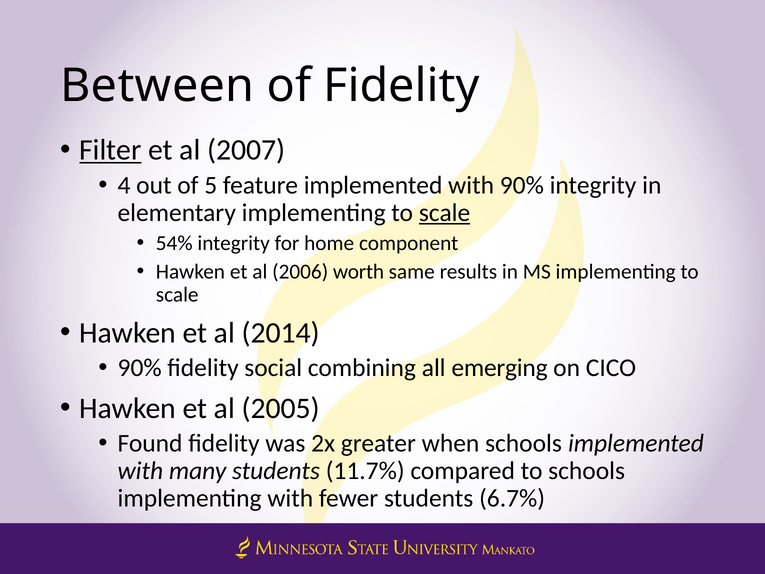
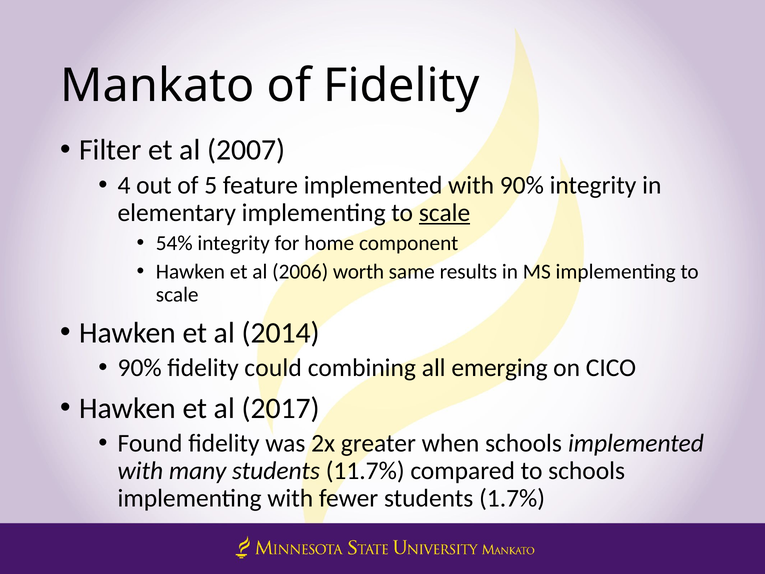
Between: Between -> Mankato
Filter underline: present -> none
social: social -> could
2005: 2005 -> 2017
6.7%: 6.7% -> 1.7%
